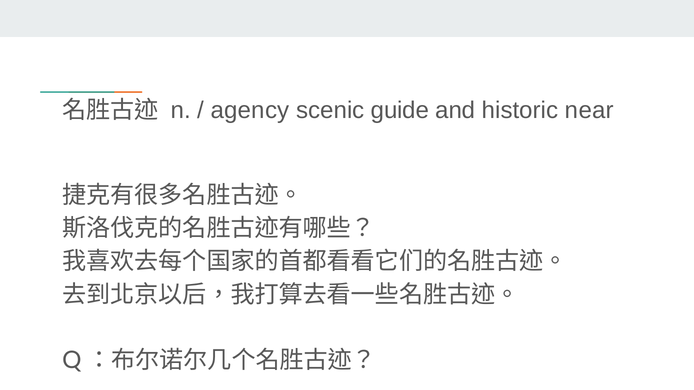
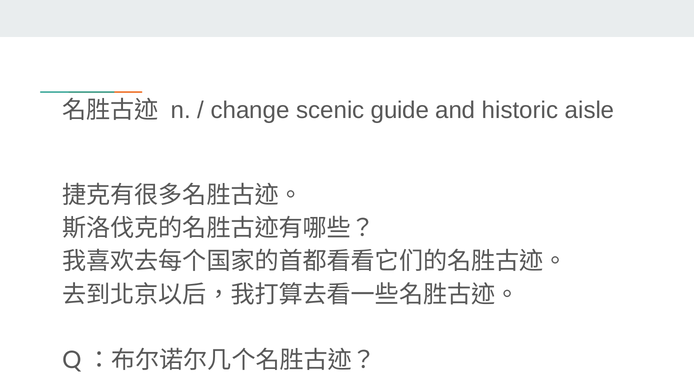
agency: agency -> change
near: near -> aisle
